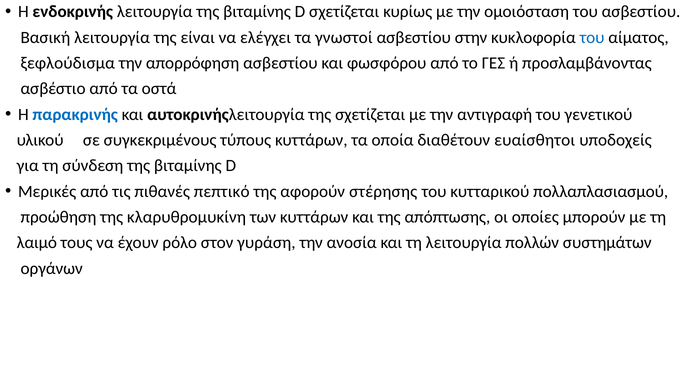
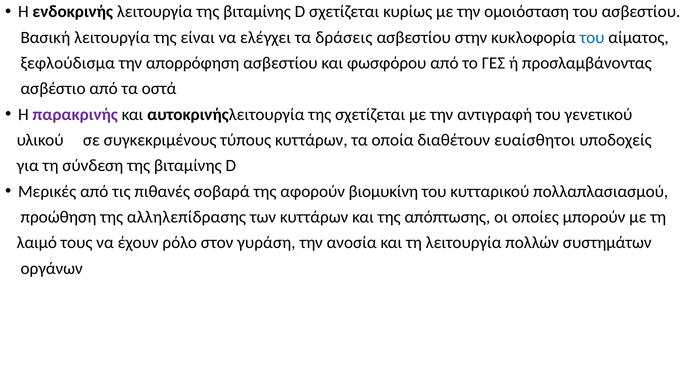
γνωστοί: γνωστοί -> δράσεις
παρακρινής colour: blue -> purple
πεπτικό: πεπτικό -> σοβαρά
στέρησης: στέρησης -> βιομυκίνη
κλαρυθρομυκίνη: κλαρυθρομυκίνη -> αλληλεπίδρασης
